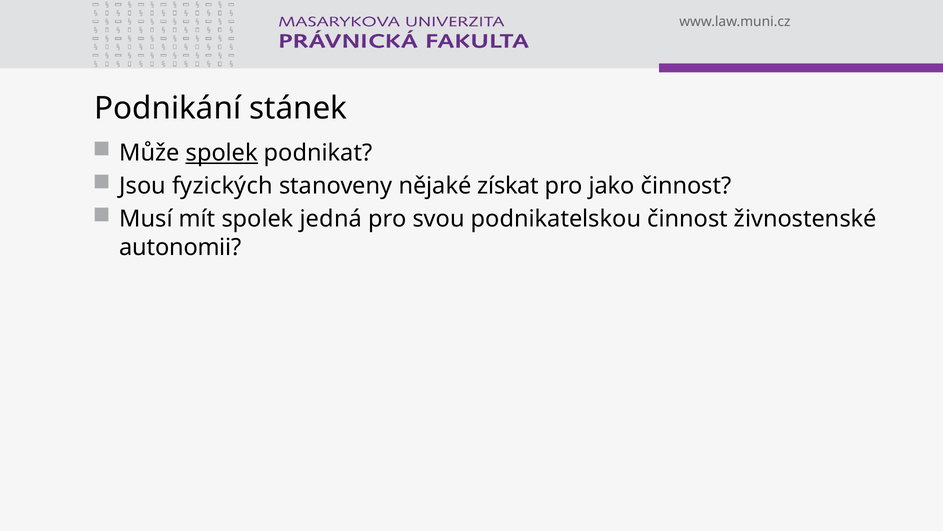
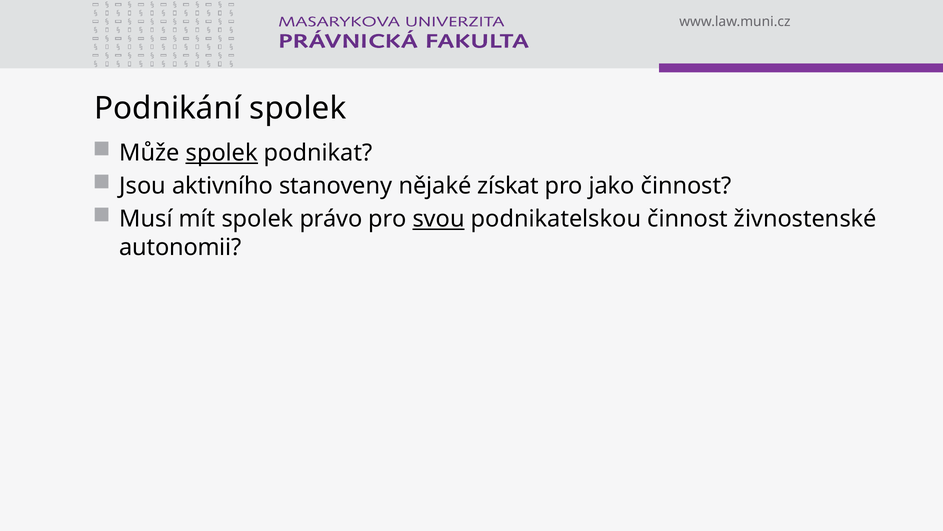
Podnikání stánek: stánek -> spolek
fyzických: fyzických -> aktivního
jedná: jedná -> právo
svou underline: none -> present
